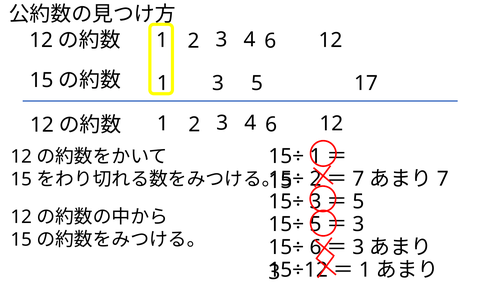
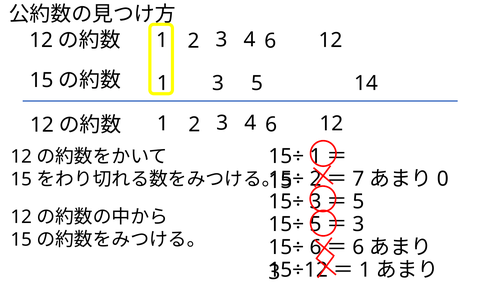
17: 17 -> 14
7 at (443, 179): 7 -> 0
3 at (358, 247): 3 -> 6
